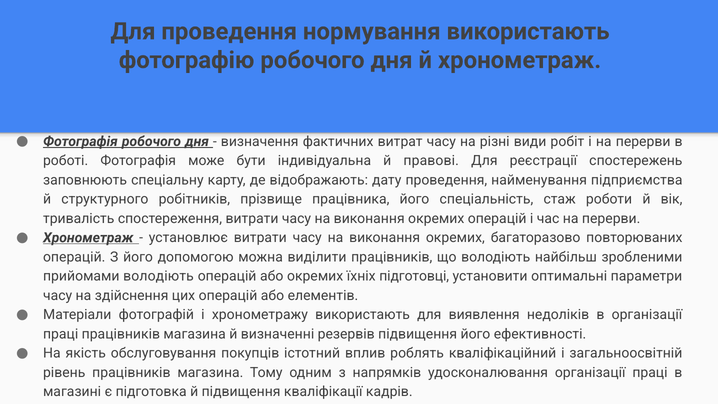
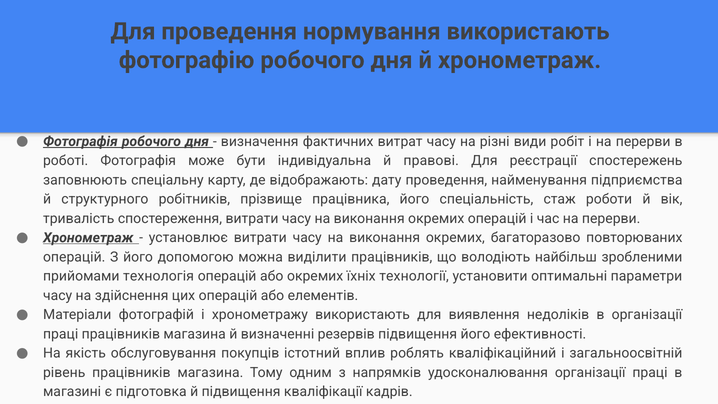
прийомами володіють: володіють -> технологія
підготовці: підготовці -> технології
